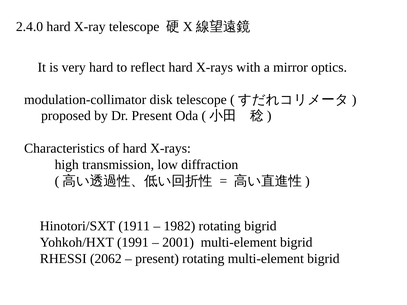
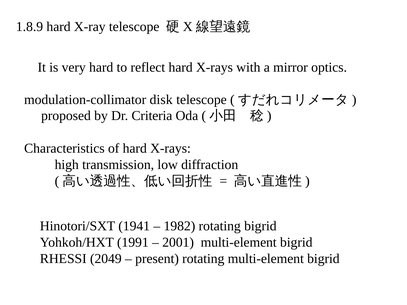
2.4.0: 2.4.0 -> 1.8.9
Dr Present: Present -> Criteria
1911: 1911 -> 1941
2062: 2062 -> 2049
